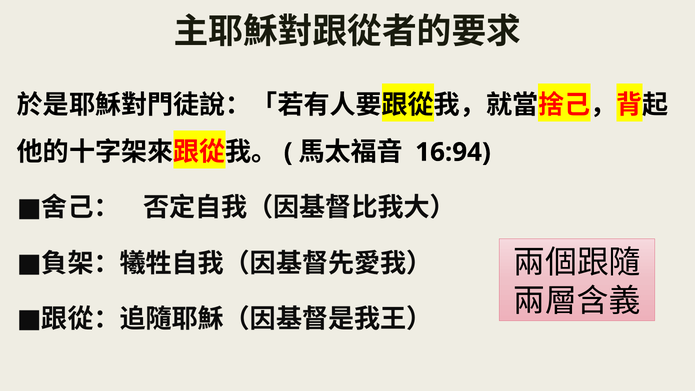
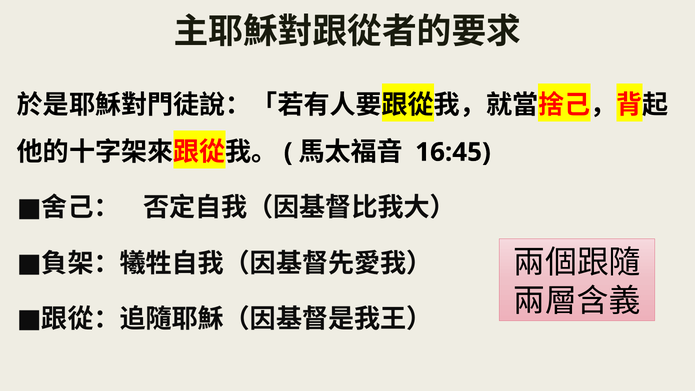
16:94: 16:94 -> 16:45
